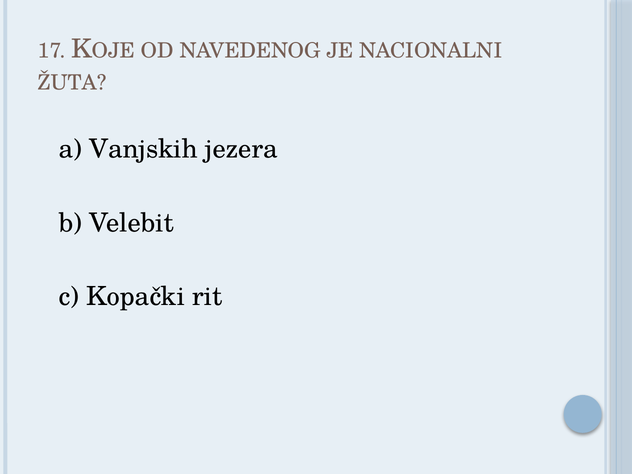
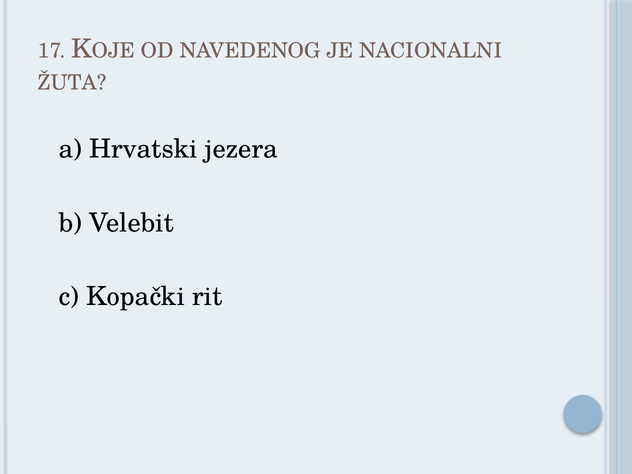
Vanjskih: Vanjskih -> Hrvatski
